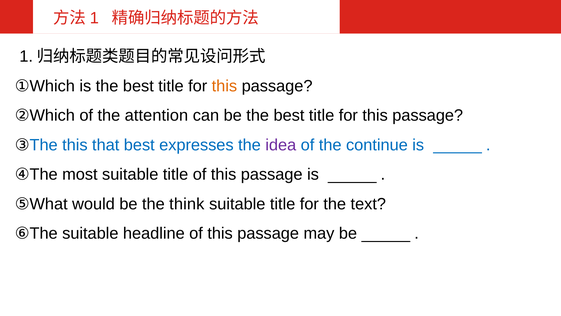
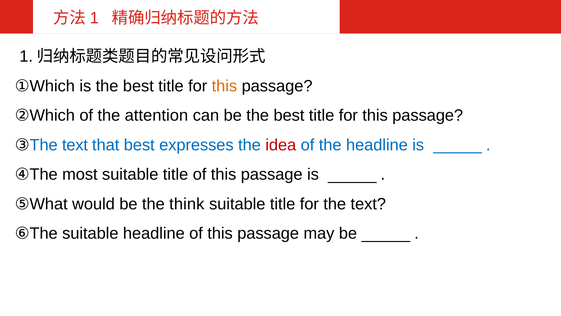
③The this: this -> text
idea colour: purple -> red
the continue: continue -> headline
